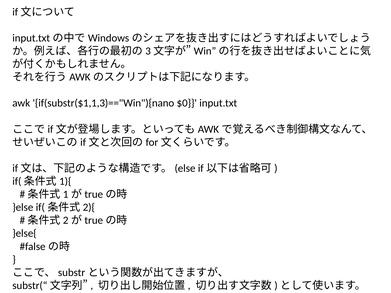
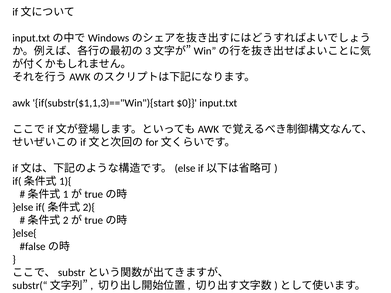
if(substr($1,1,3)=="Win"){nano: if(substr($1,1,3)=="Win"){nano -> if(substr($1,1,3)=="Win"){start
